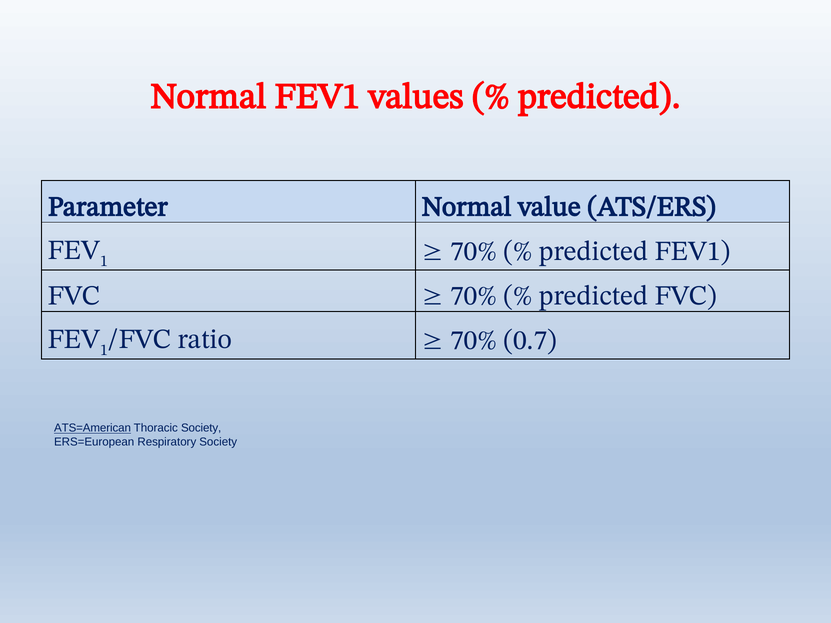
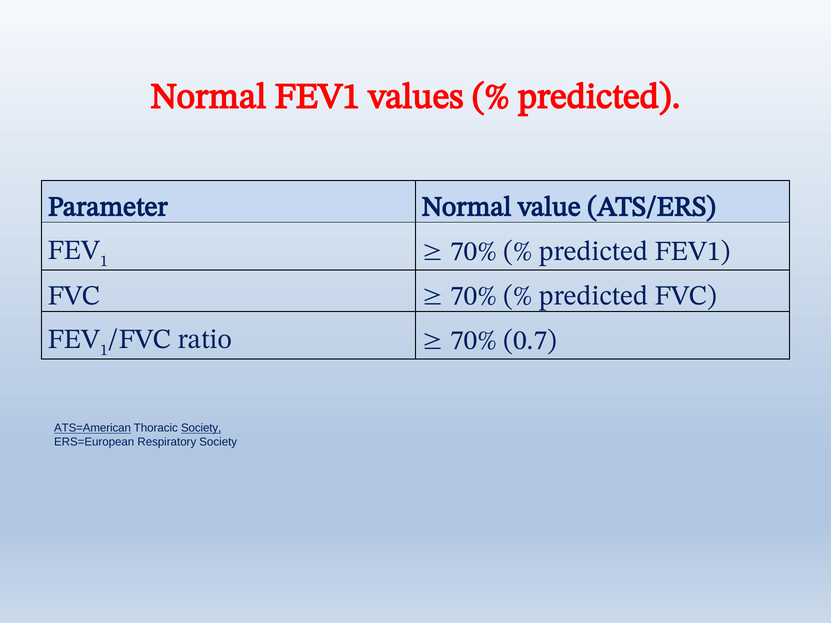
Society at (201, 428) underline: none -> present
